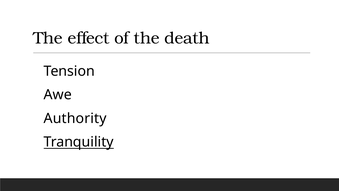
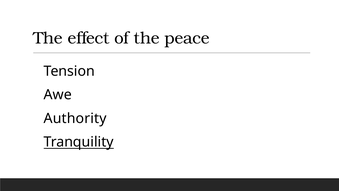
death: death -> peace
